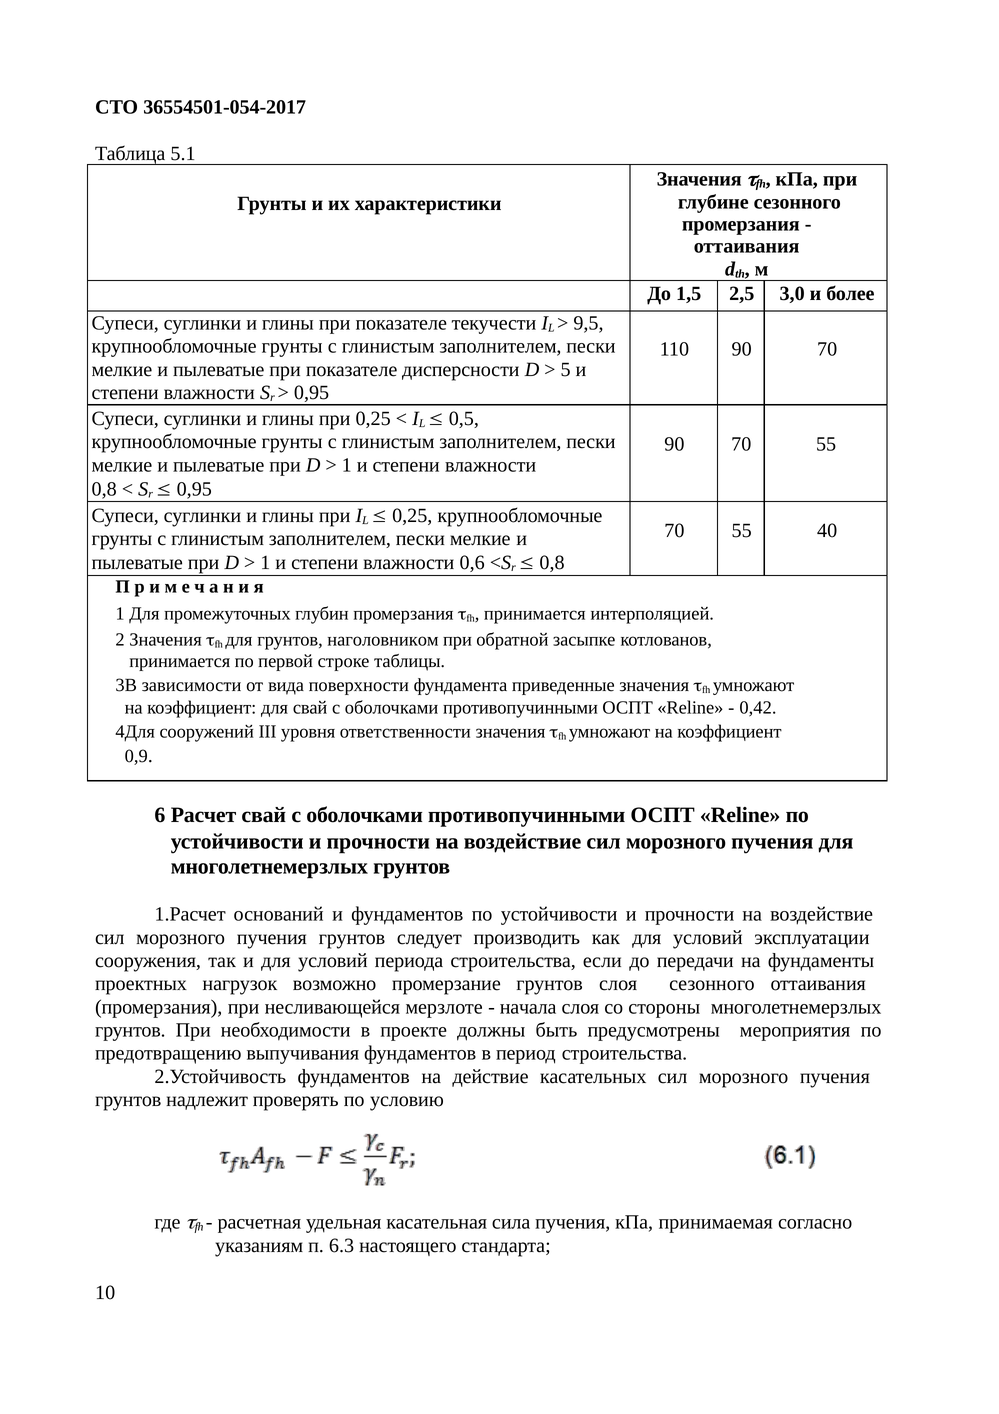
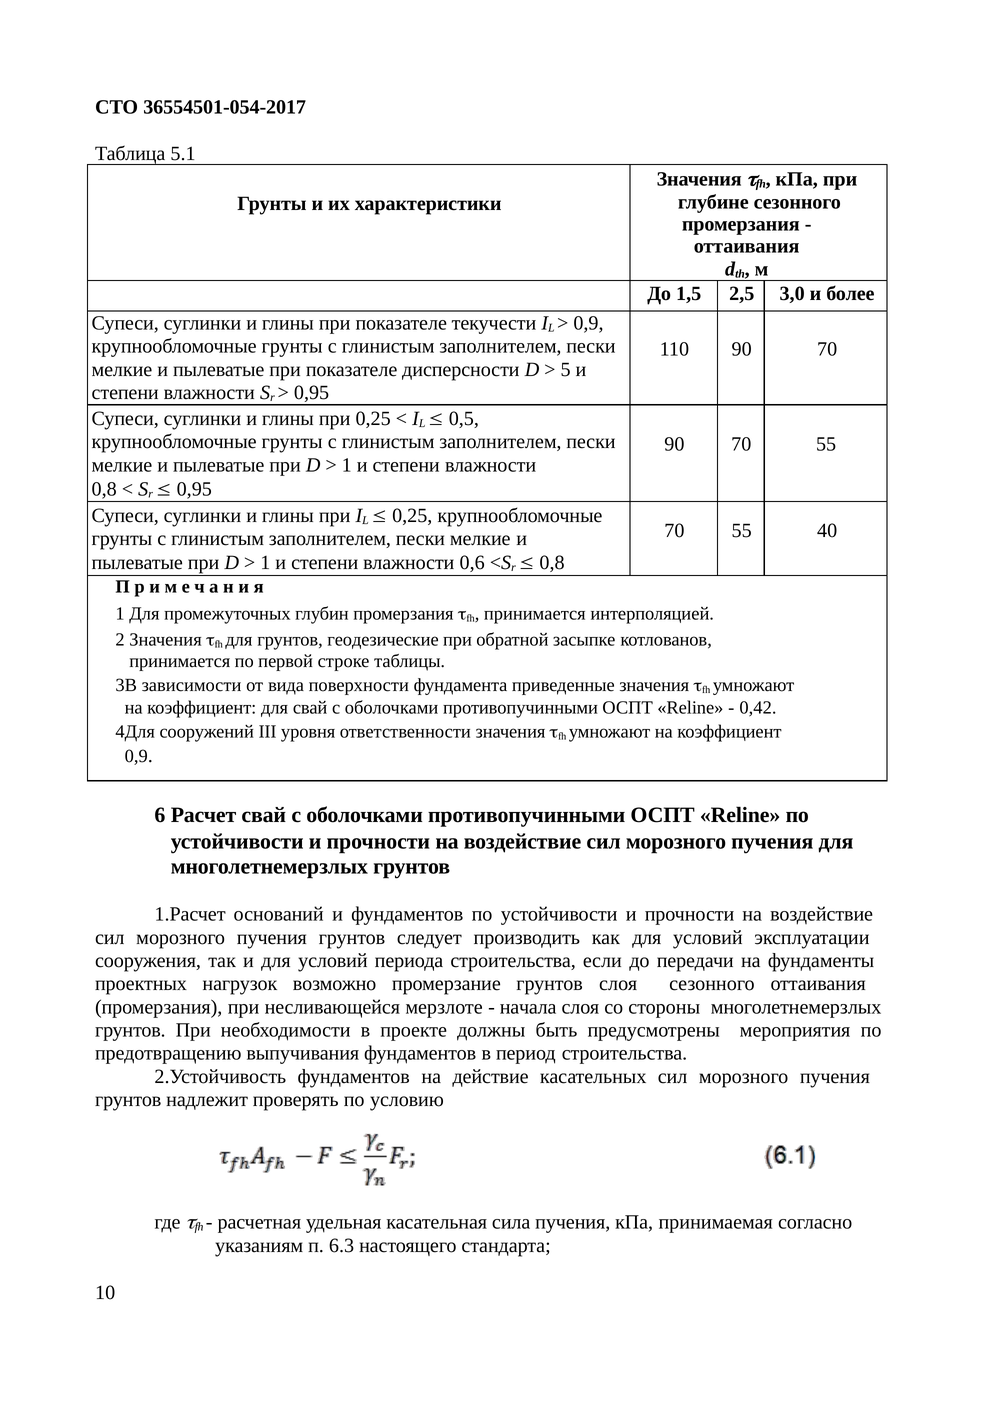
9,5 at (588, 323): 9,5 -> 0,9
наголовником: наголовником -> геодезические
